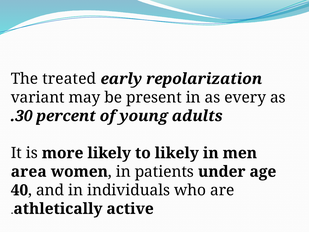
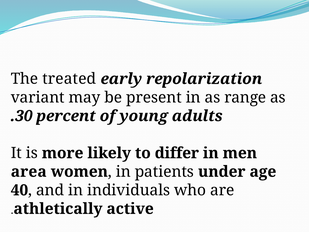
every: every -> range
to likely: likely -> differ
